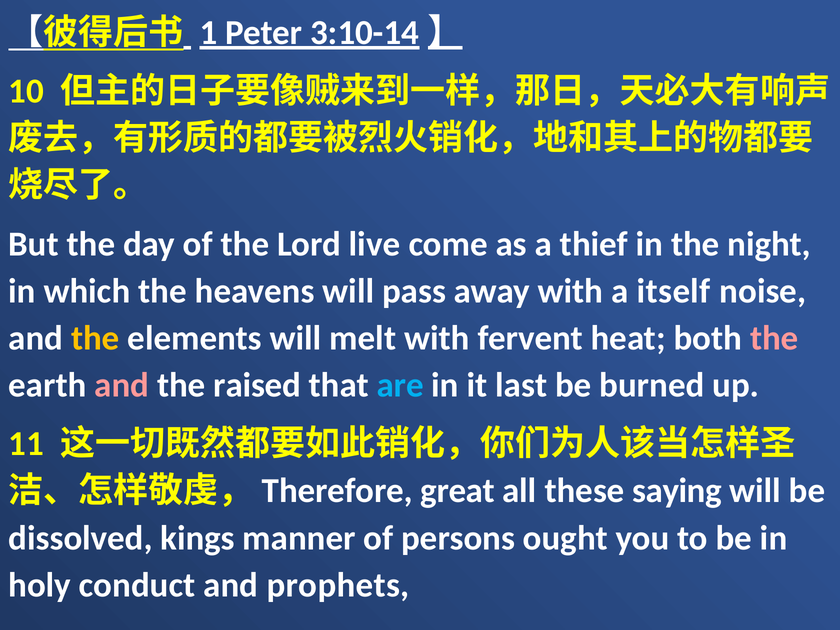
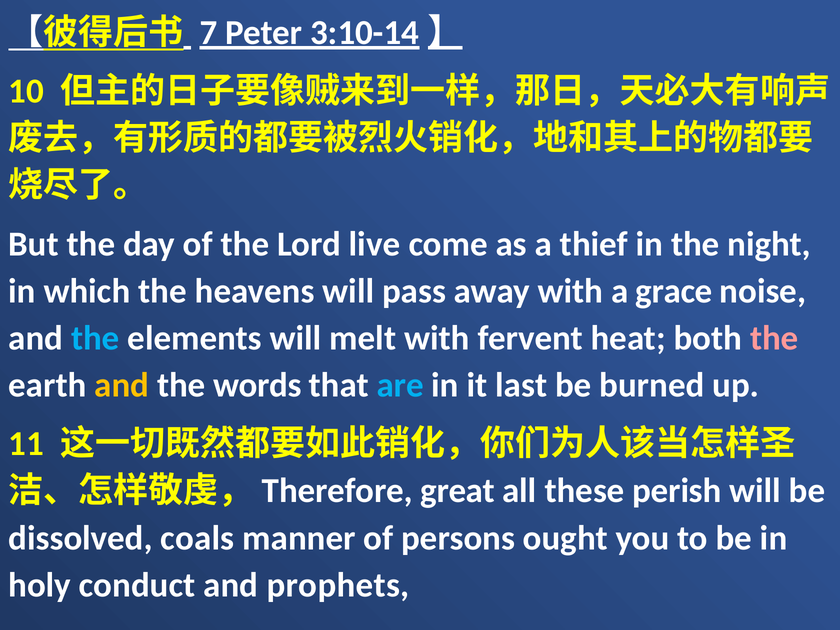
1: 1 -> 7
itself: itself -> grace
the at (95, 338) colour: yellow -> light blue
and at (122, 385) colour: pink -> yellow
raised: raised -> words
saying: saying -> perish
kings: kings -> coals
